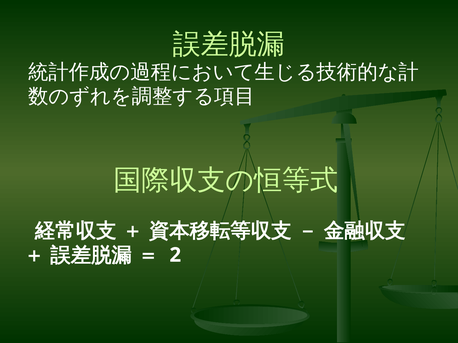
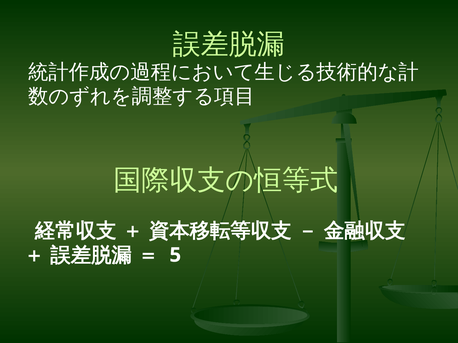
2: 2 -> 5
